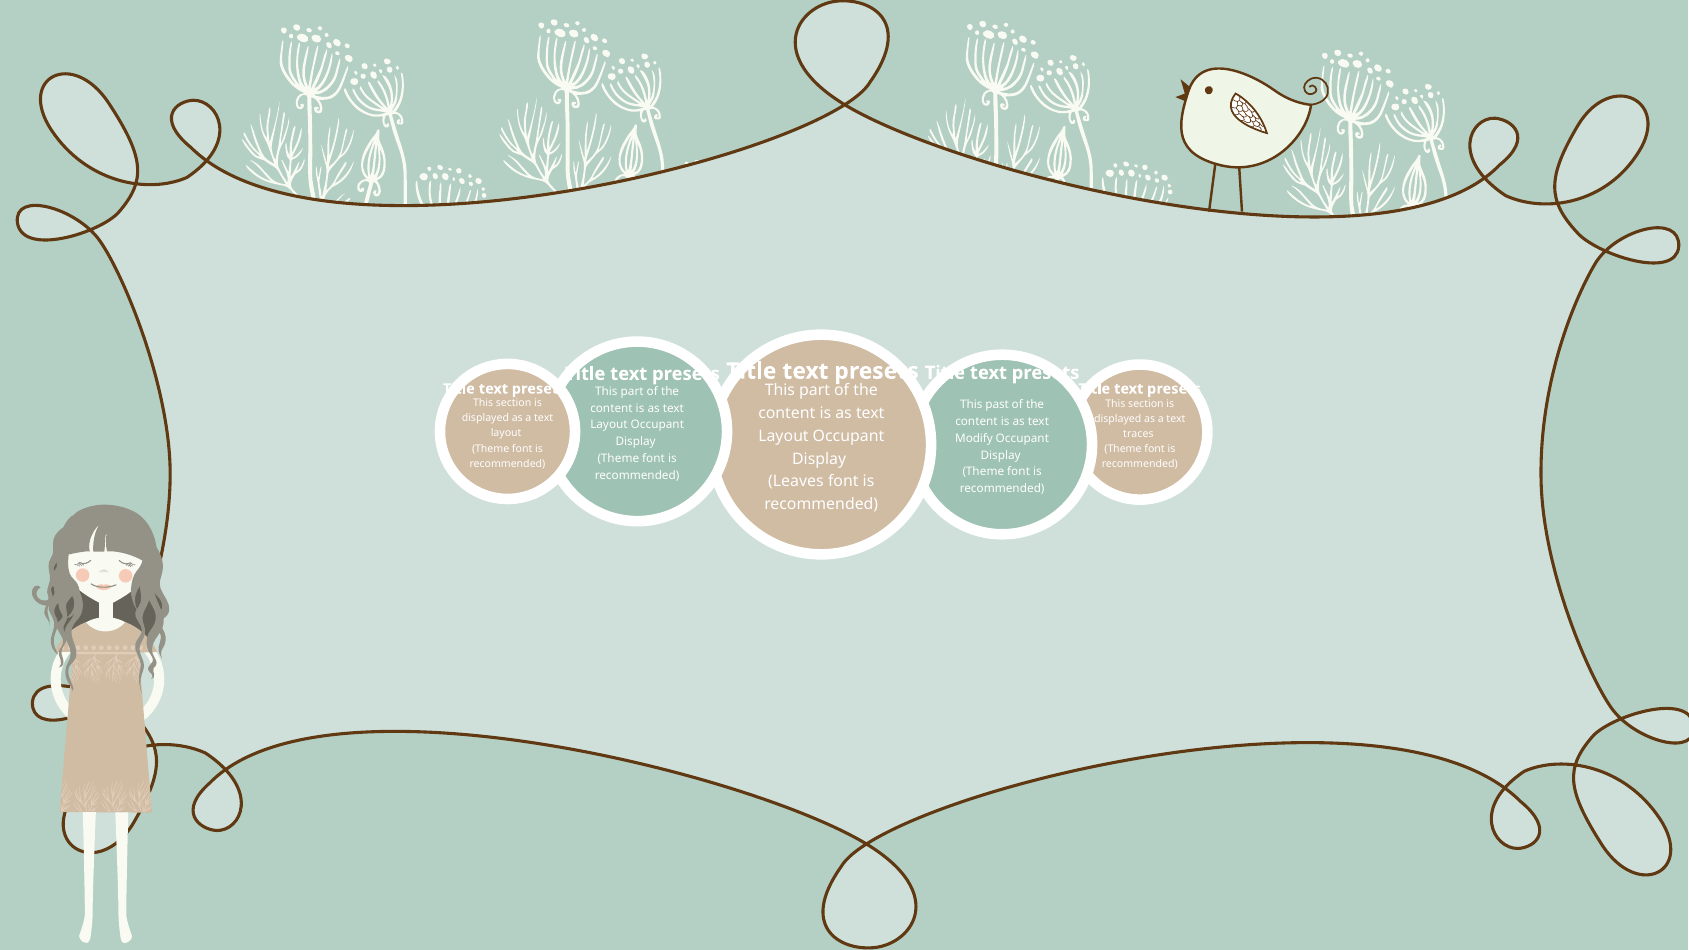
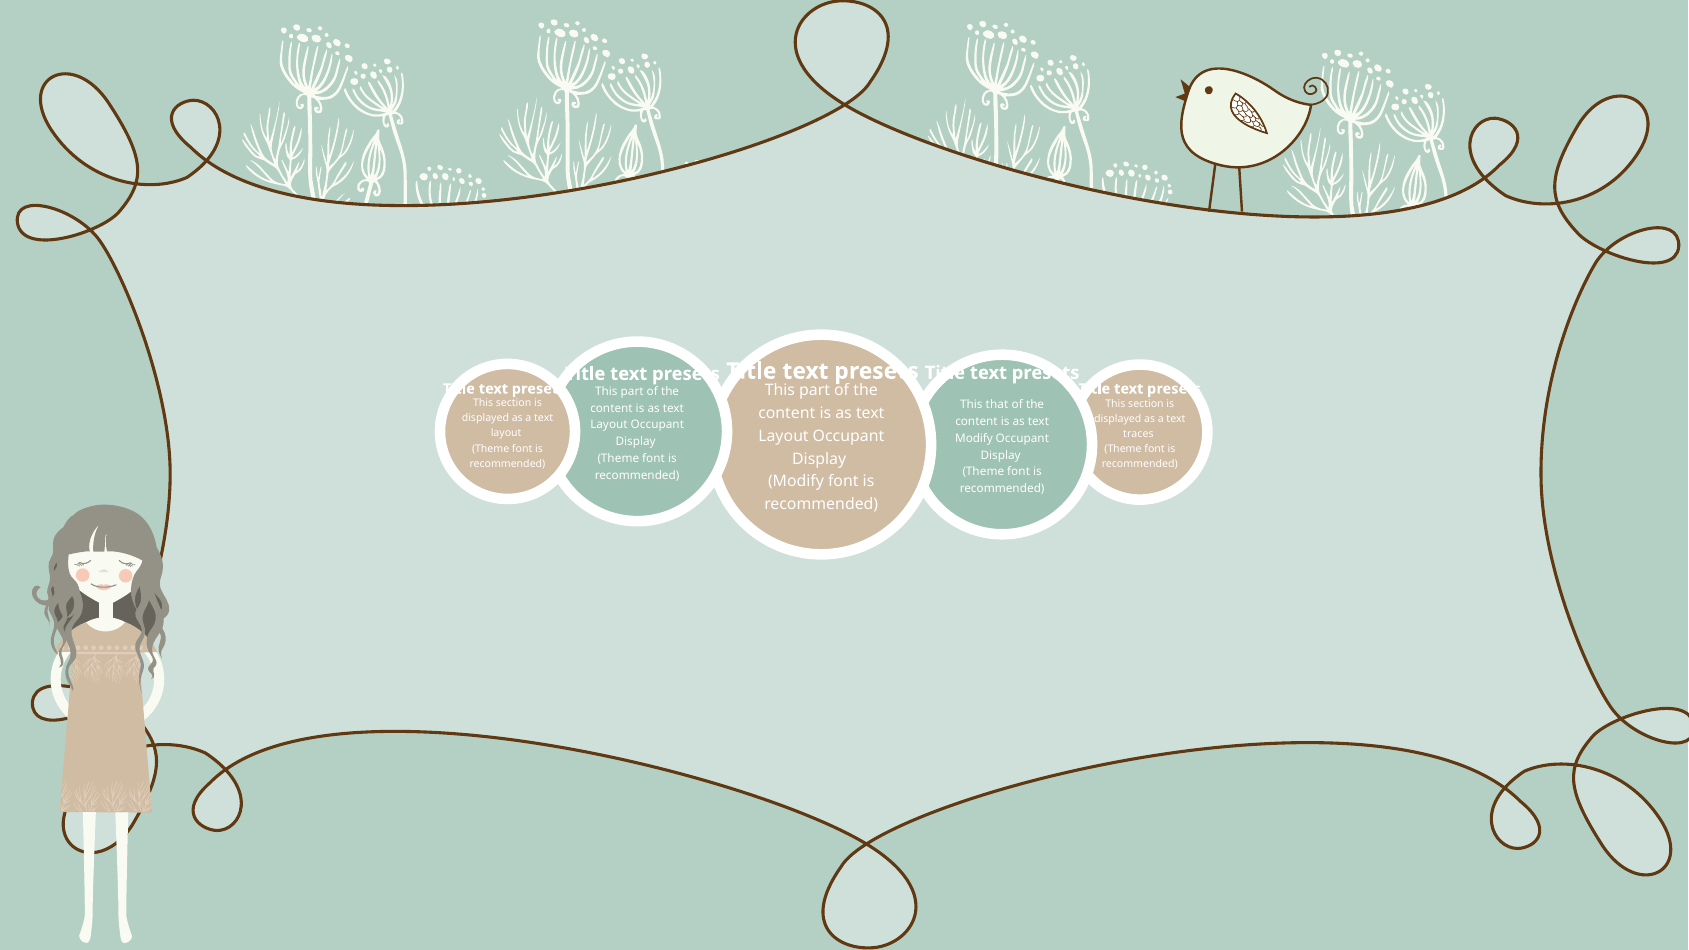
past: past -> that
Leaves at (796, 482): Leaves -> Modify
